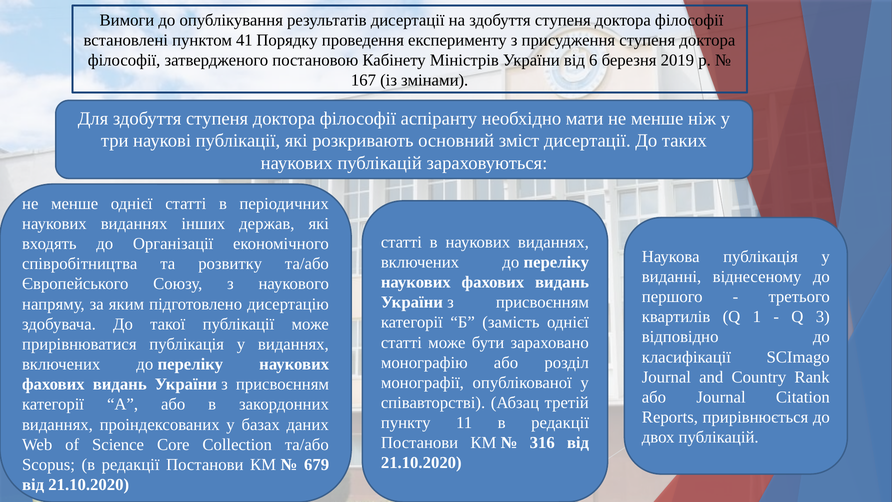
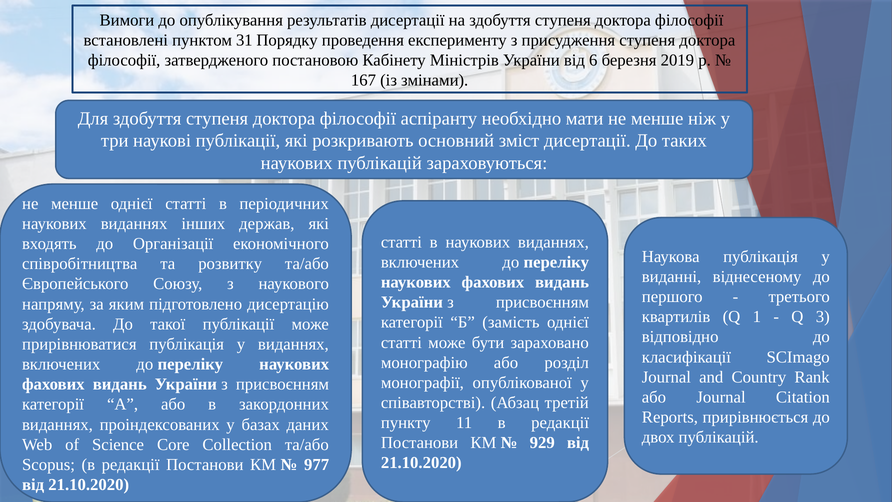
41: 41 -> 31
316: 316 -> 929
679: 679 -> 977
